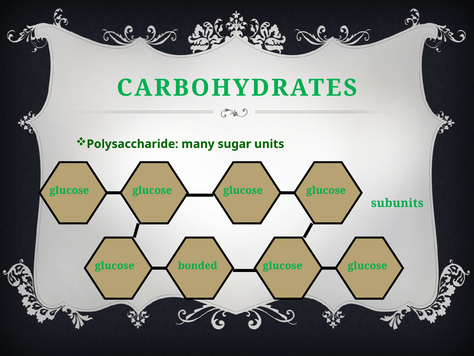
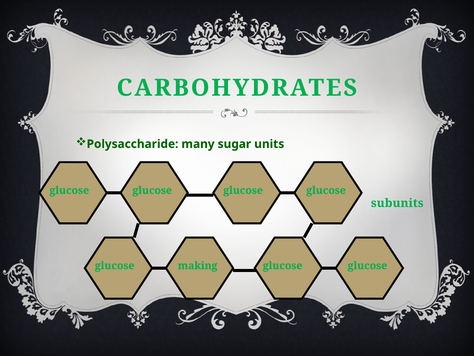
bonded: bonded -> making
